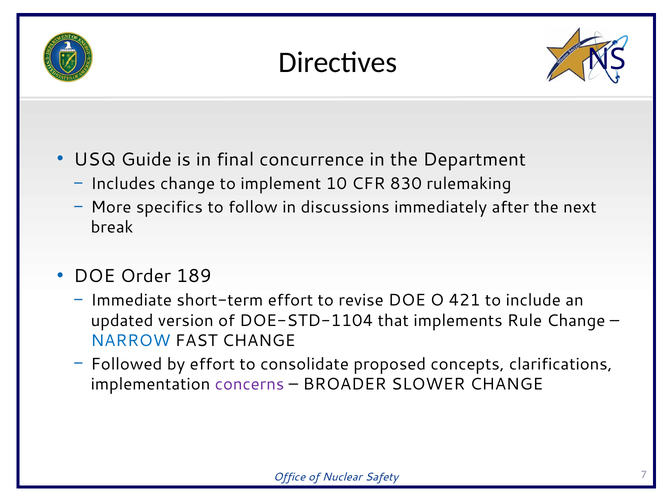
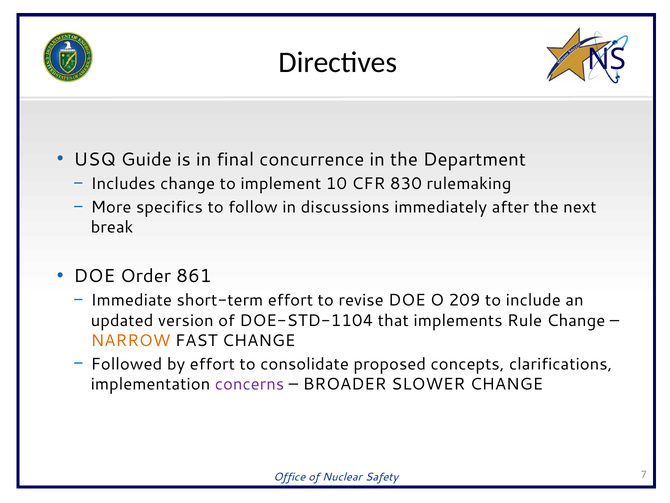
189: 189 -> 861
421: 421 -> 209
NARROW colour: blue -> orange
